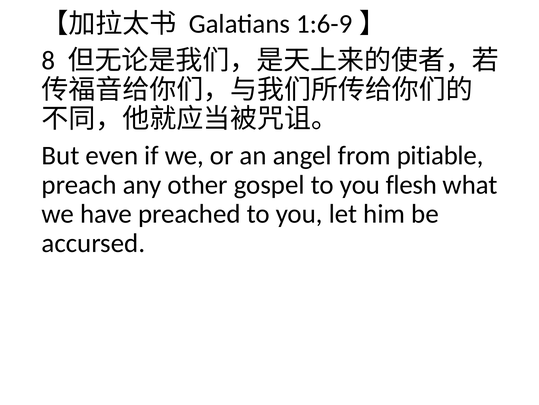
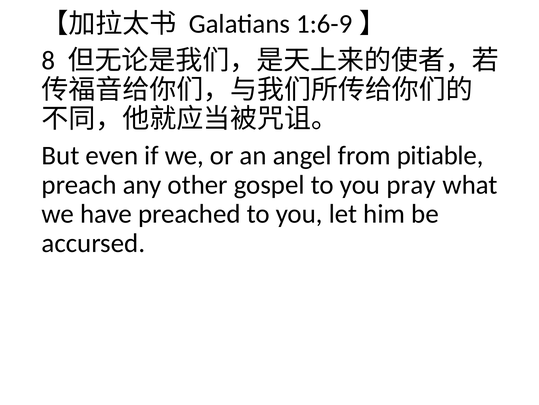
flesh: flesh -> pray
